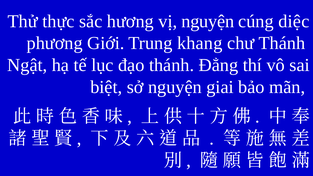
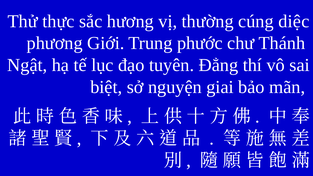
vị nguyện: nguyện -> thường
khang: khang -> phước
đạo thánh: thánh -> tuyên
